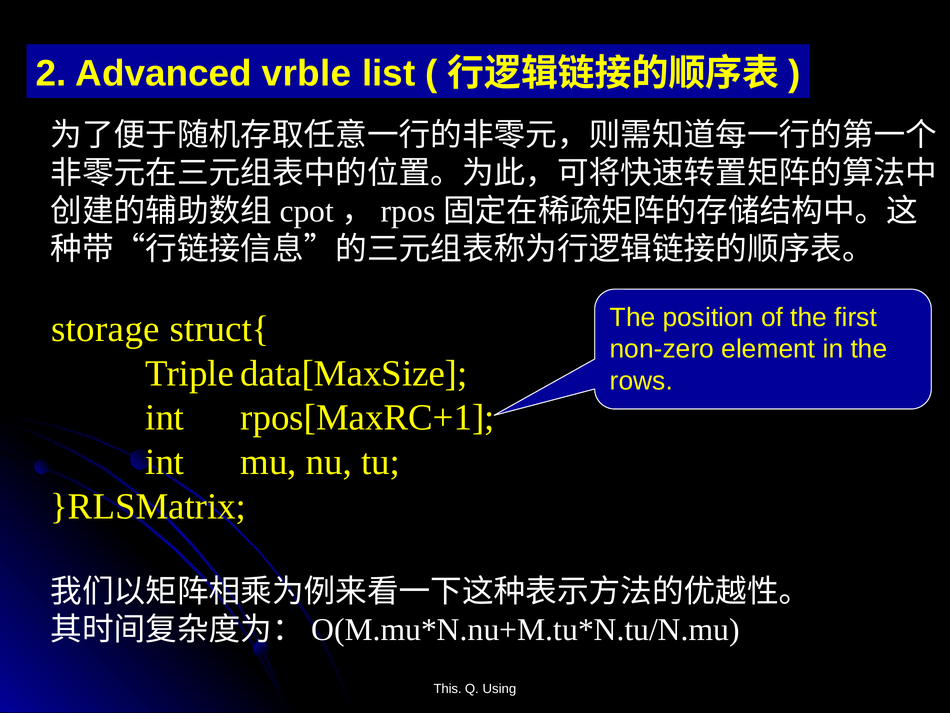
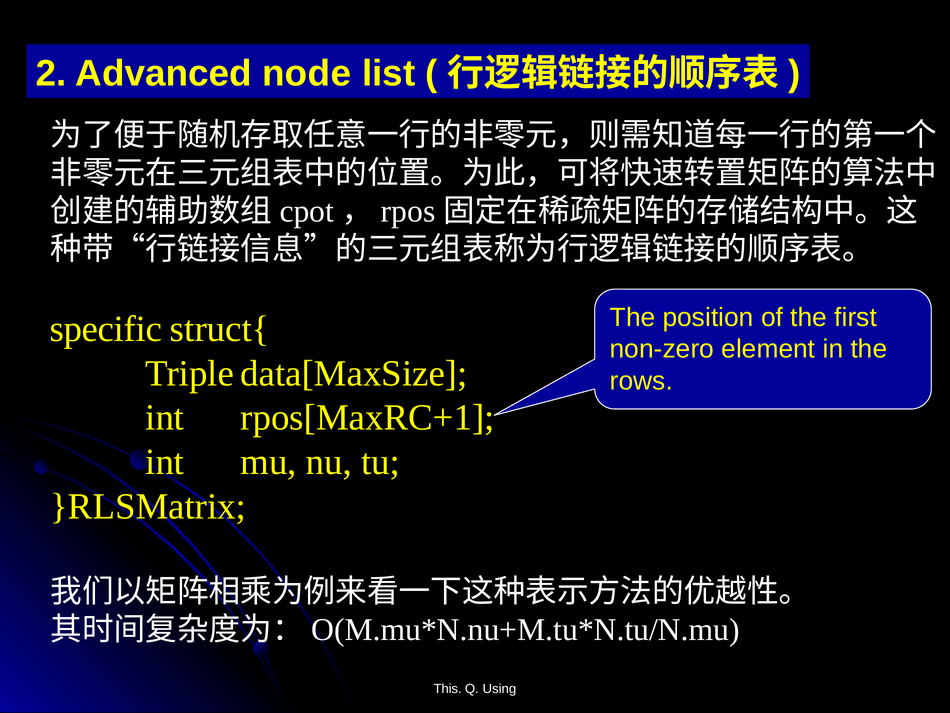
vrble: vrble -> node
storage: storage -> specific
